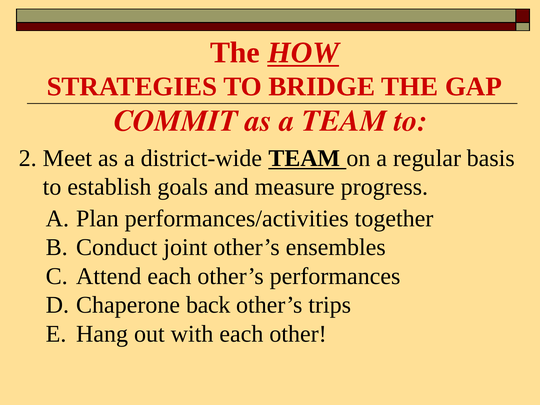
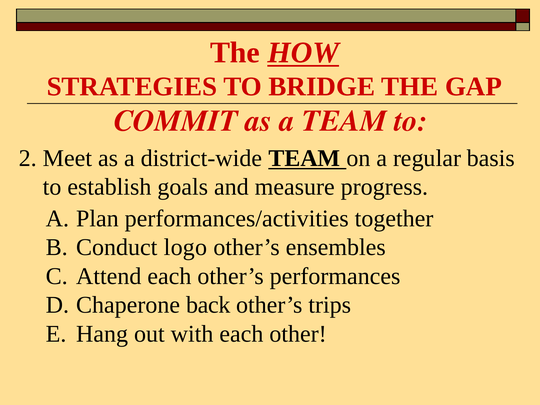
joint: joint -> logo
